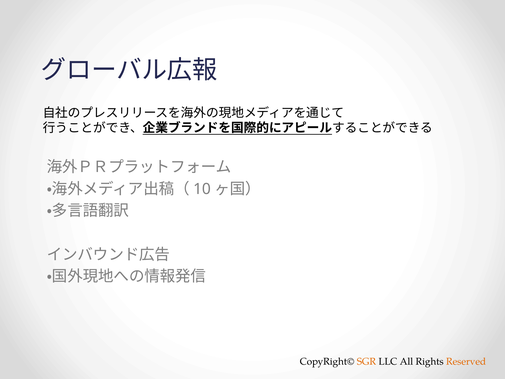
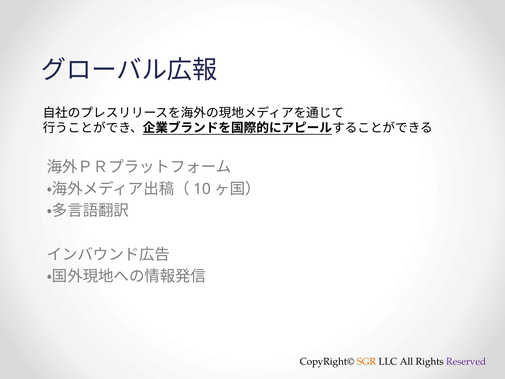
Reserved colour: orange -> purple
